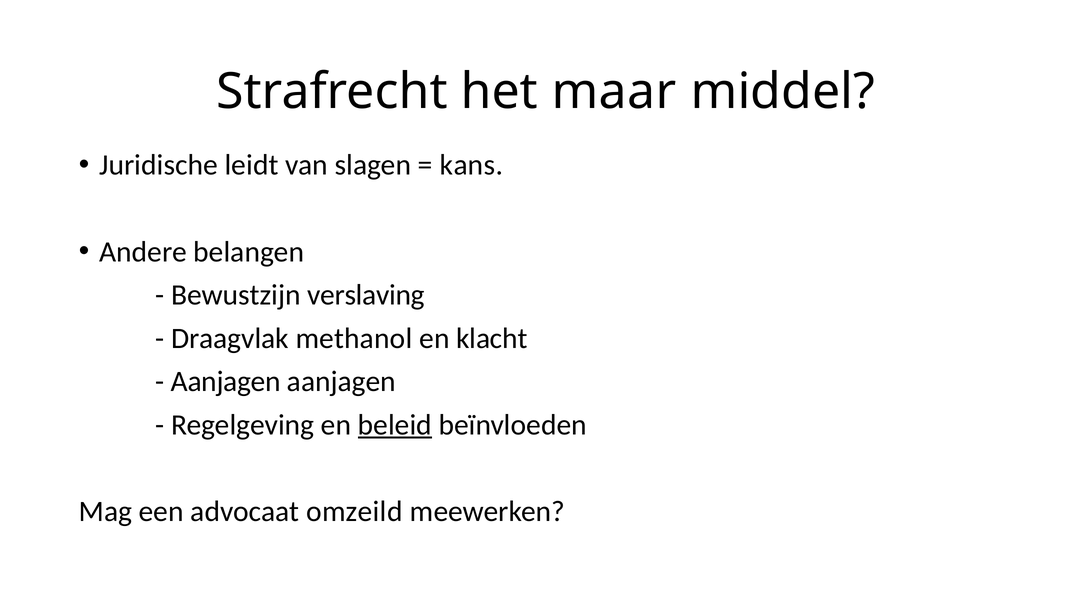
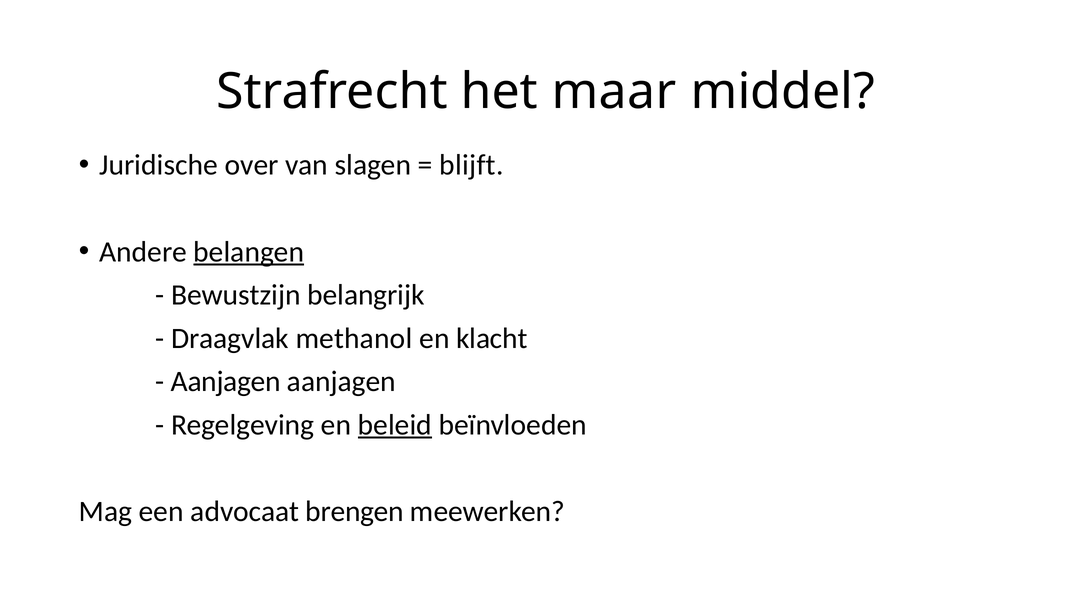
leidt: leidt -> over
kans: kans -> blijft
belangen underline: none -> present
verslaving: verslaving -> belangrijk
omzeild: omzeild -> brengen
